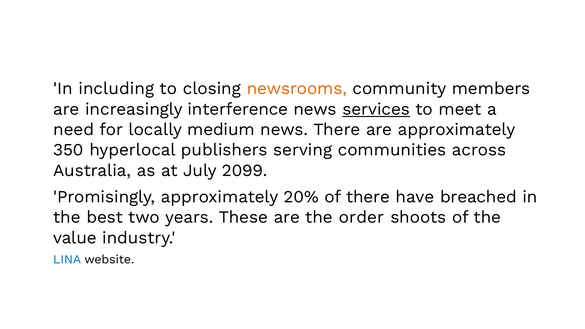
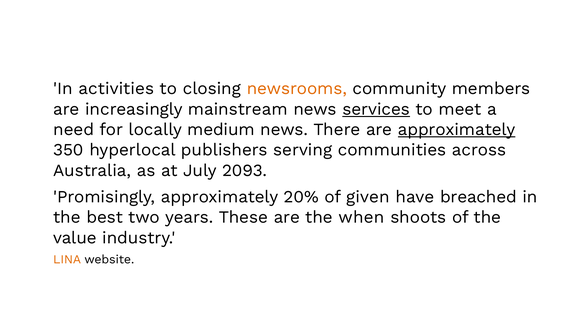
including: including -> activities
interference: interference -> mainstream
approximately at (457, 130) underline: none -> present
2099: 2099 -> 2093
of there: there -> given
order: order -> when
LINA colour: blue -> orange
